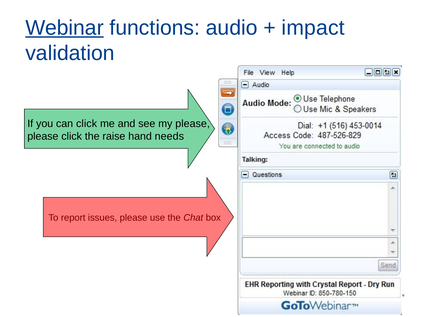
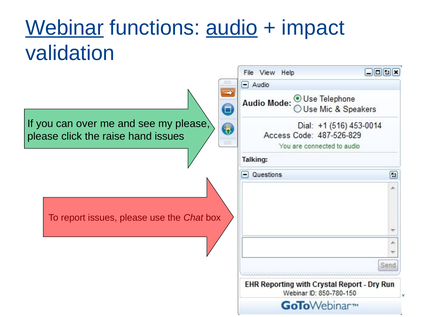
audio underline: none -> present
can click: click -> over
hand needs: needs -> issues
